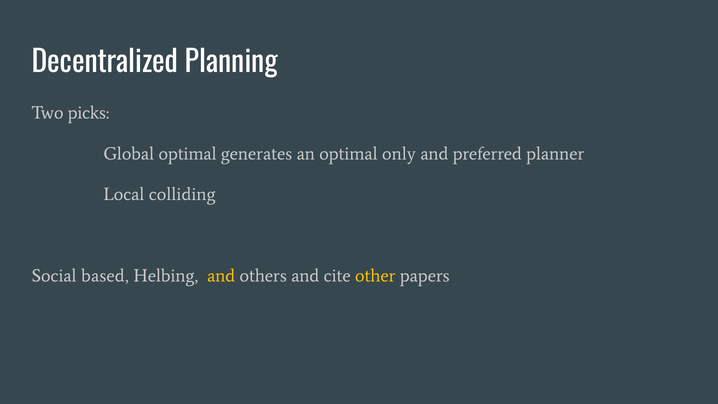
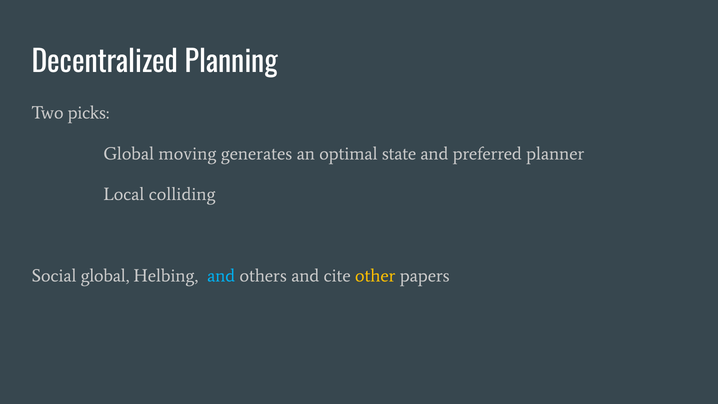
Global optimal: optimal -> moving
only: only -> state
Social based: based -> global
and at (221, 276) colour: yellow -> light blue
